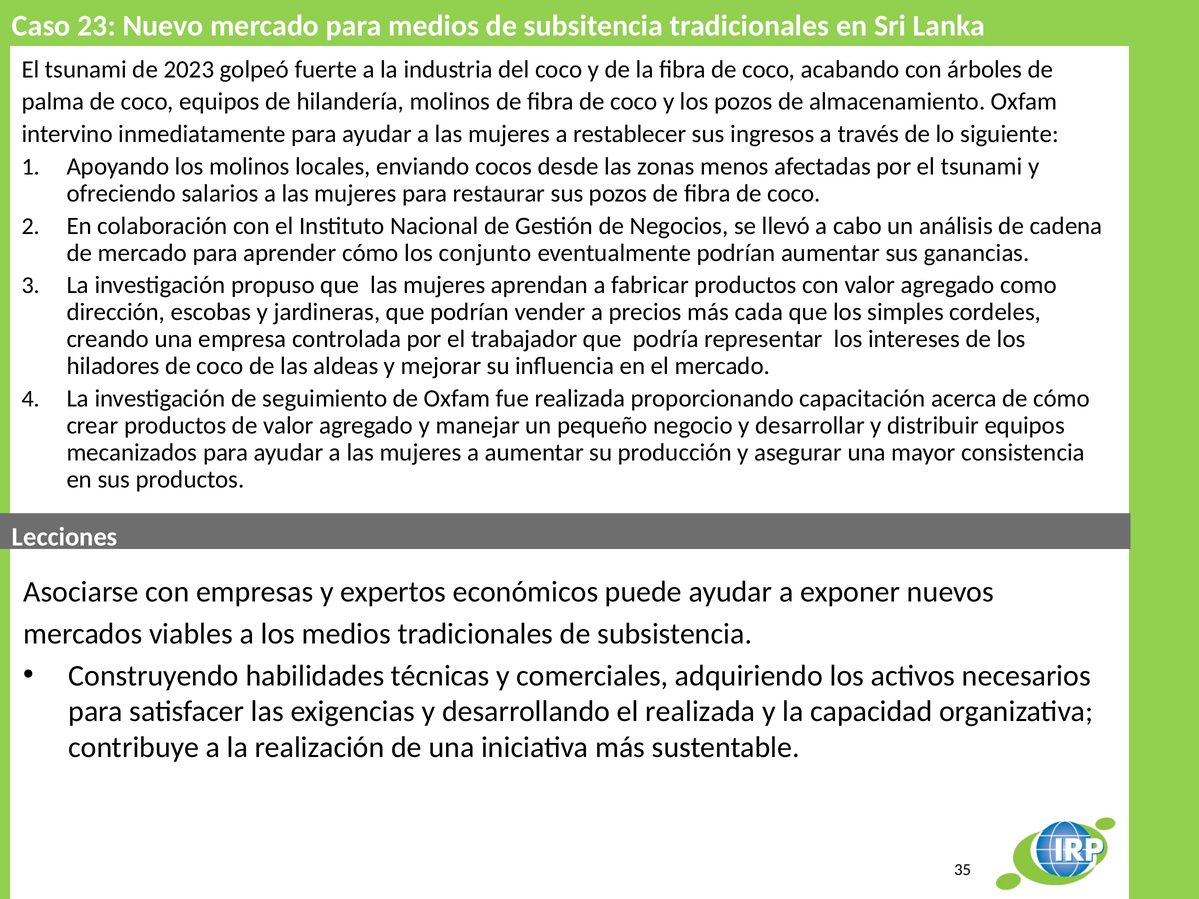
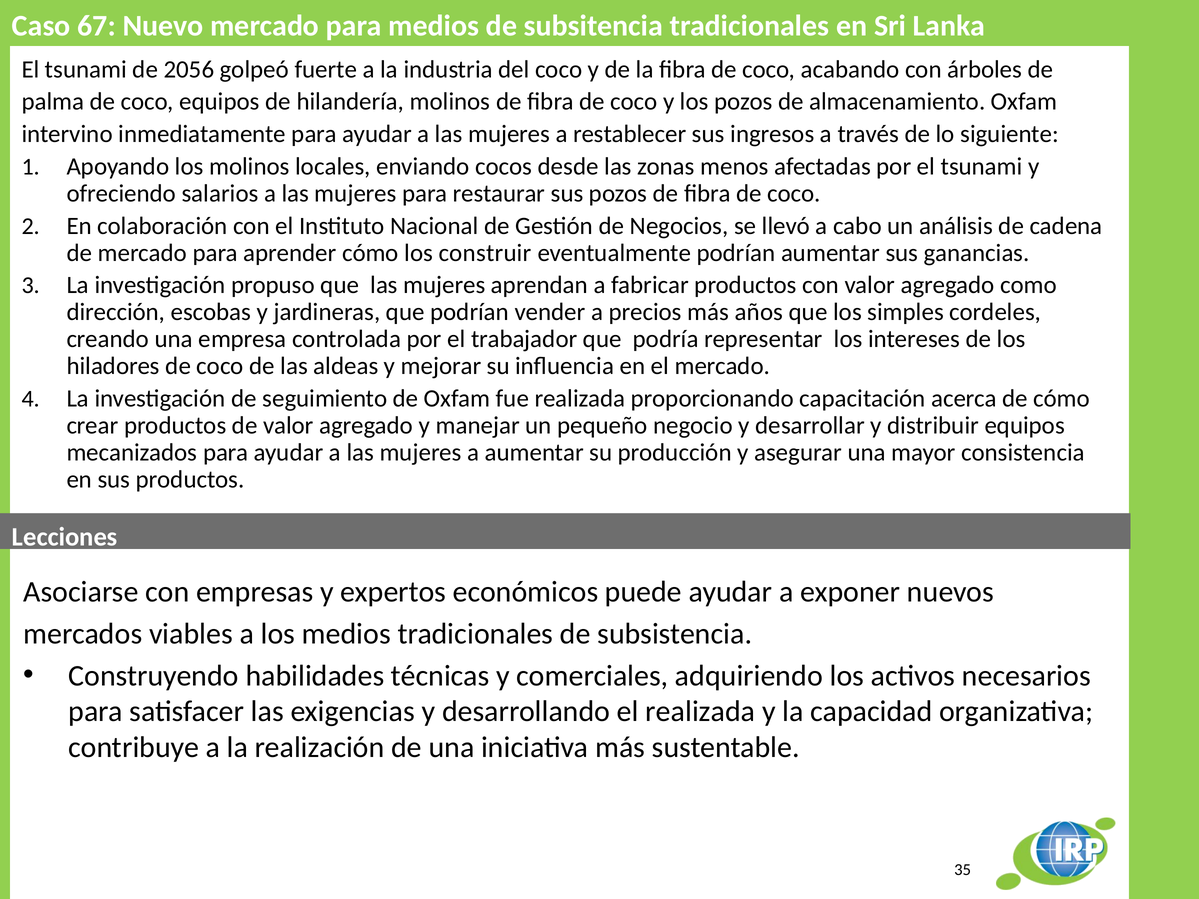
23: 23 -> 67
2023: 2023 -> 2056
conjunto: conjunto -> construir
cada: cada -> años
